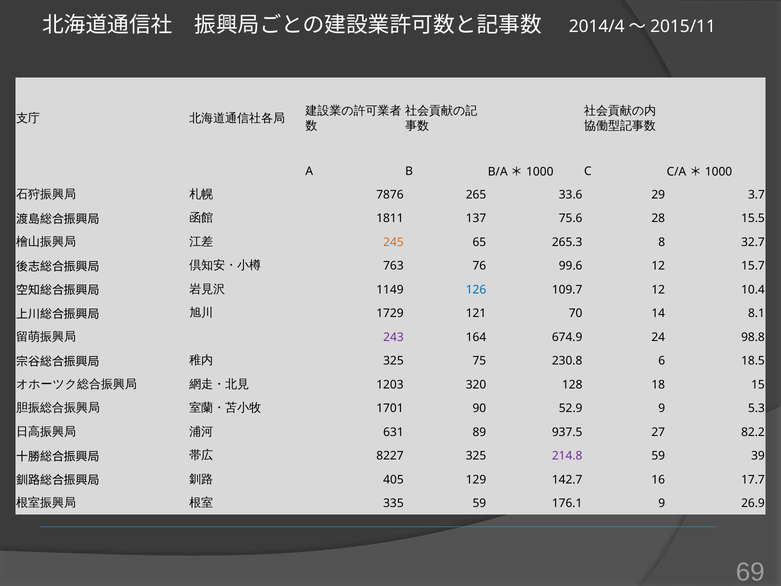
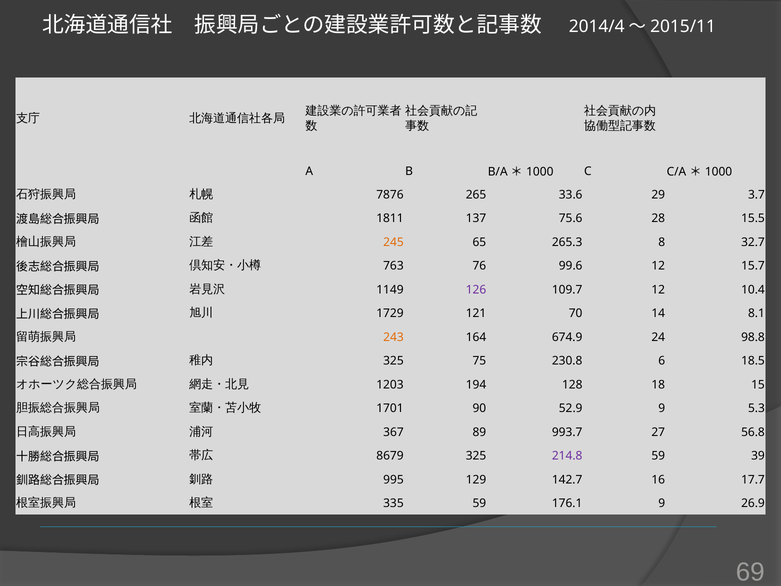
126 colour: blue -> purple
243 colour: purple -> orange
320: 320 -> 194
631: 631 -> 367
937.5: 937.5 -> 993.7
82.2: 82.2 -> 56.8
8227: 8227 -> 8679
405: 405 -> 995
